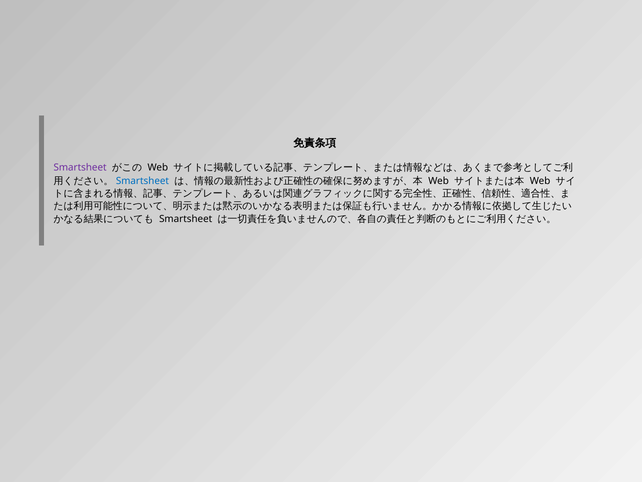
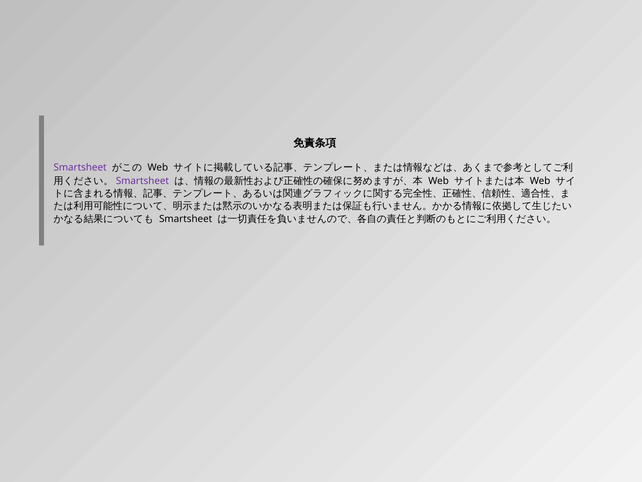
Smartsheet at (142, 181) colour: blue -> purple
